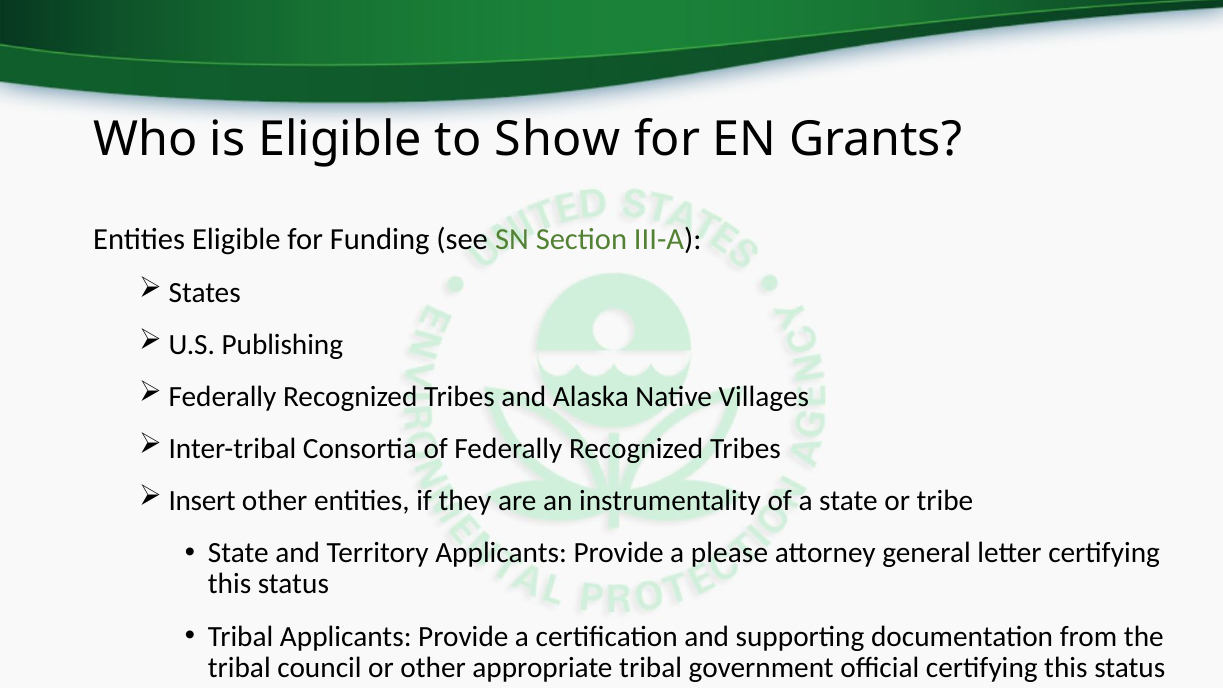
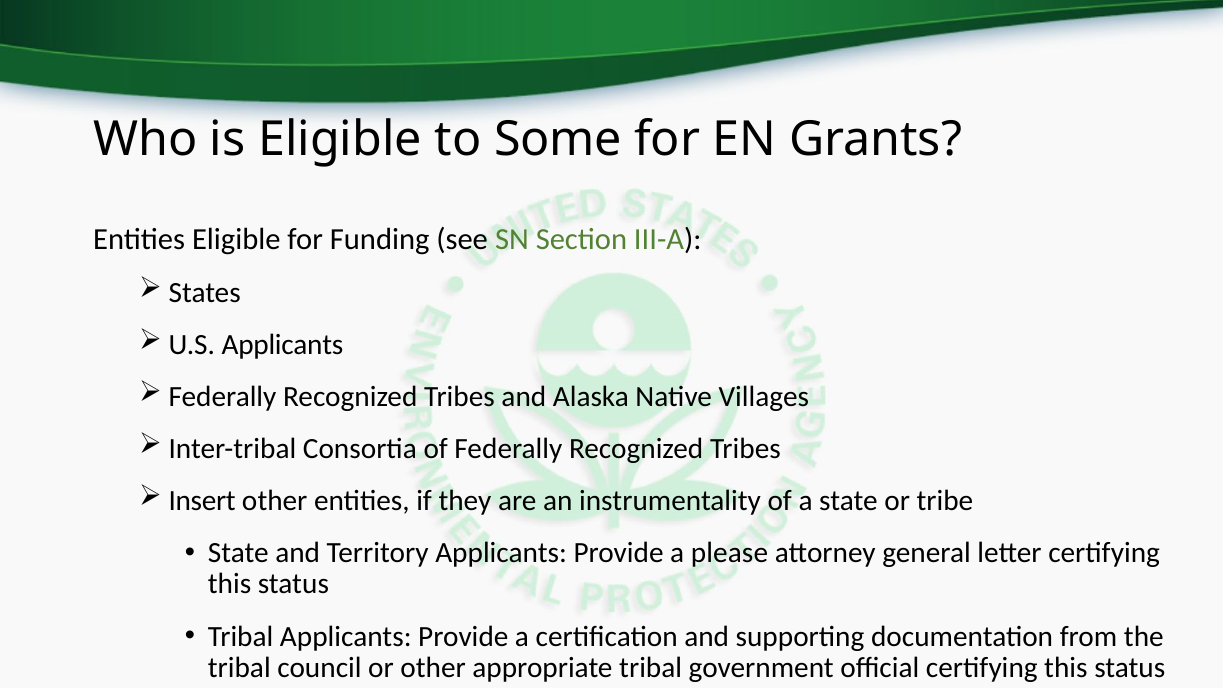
Show: Show -> Some
U.S Publishing: Publishing -> Applicants
